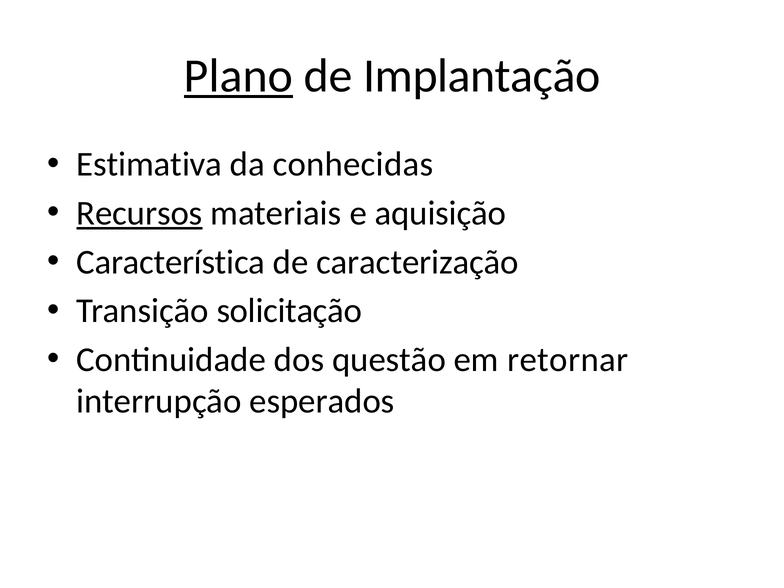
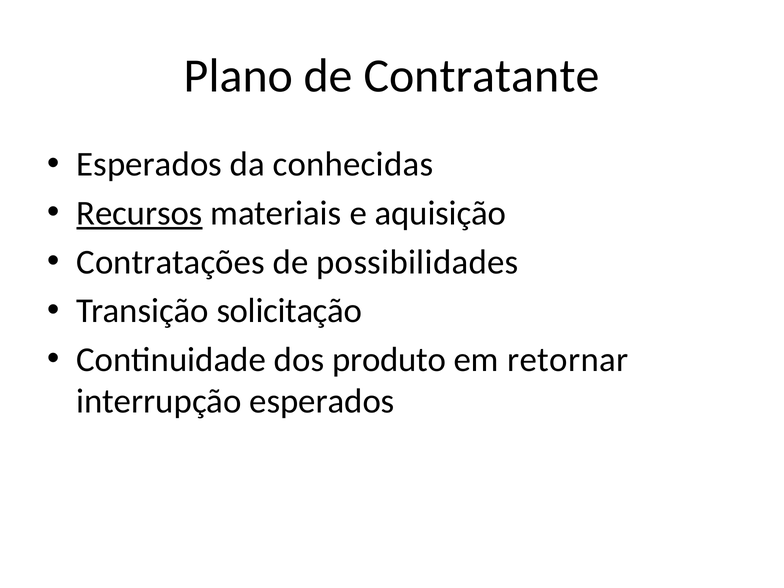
Plano underline: present -> none
Implantação: Implantação -> Contratante
Estimativa at (149, 164): Estimativa -> Esperados
Característica: Característica -> Contratações
caracterização: caracterização -> possibilidades
questão: questão -> produto
